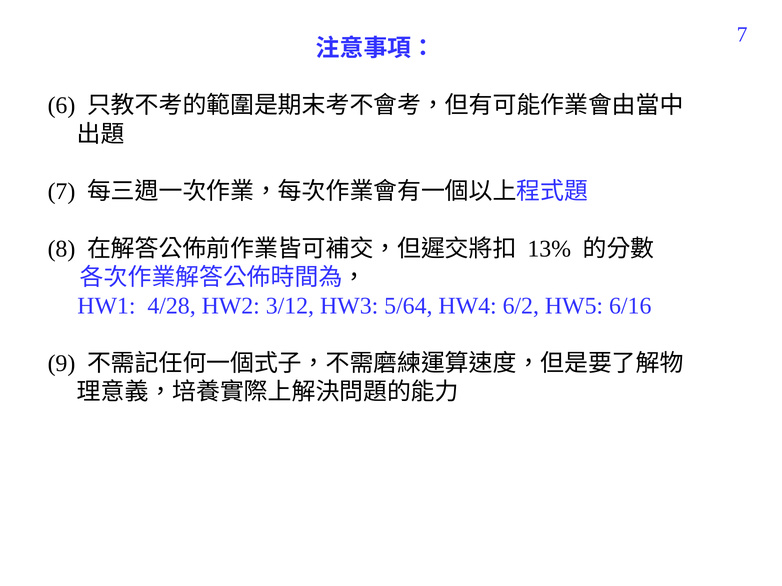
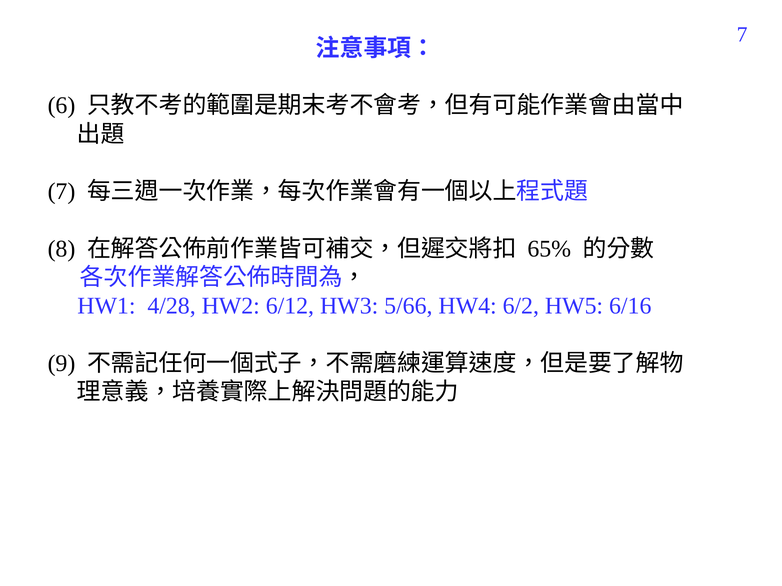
13%: 13% -> 65%
3/12: 3/12 -> 6/12
5/64: 5/64 -> 5/66
